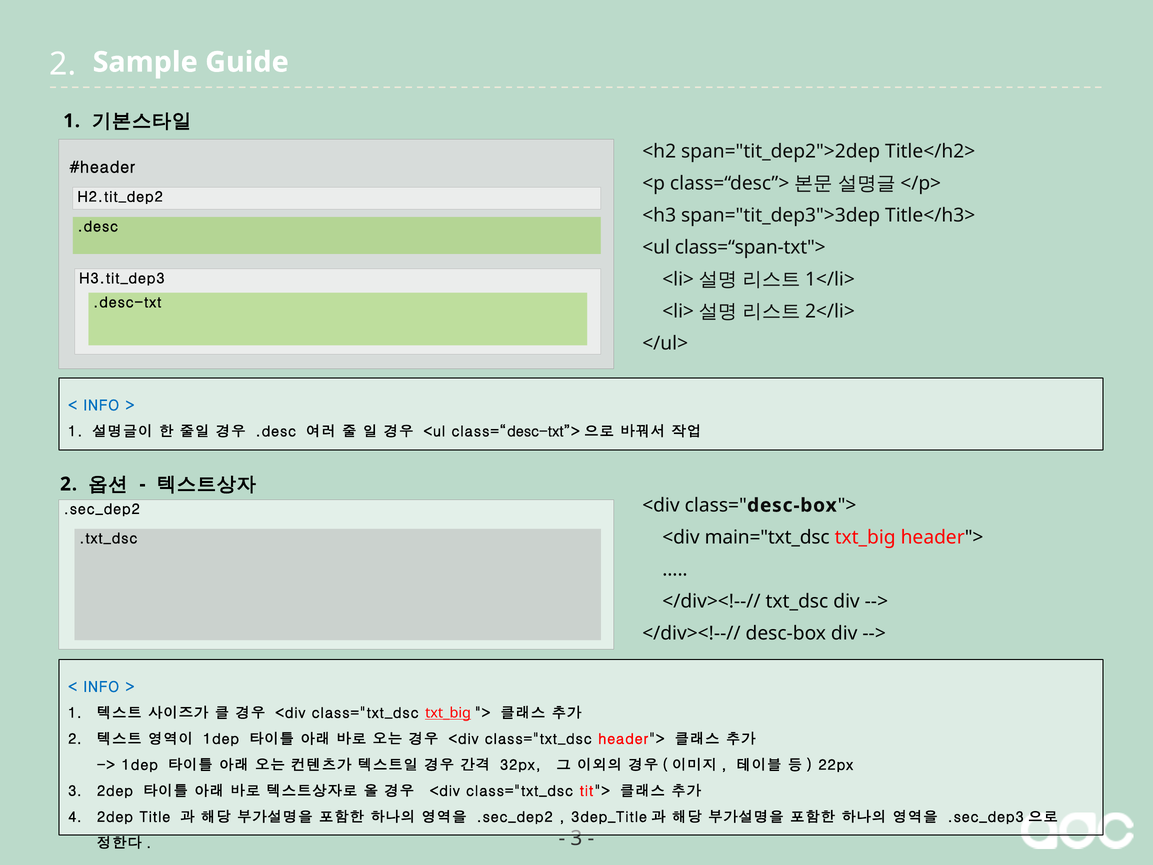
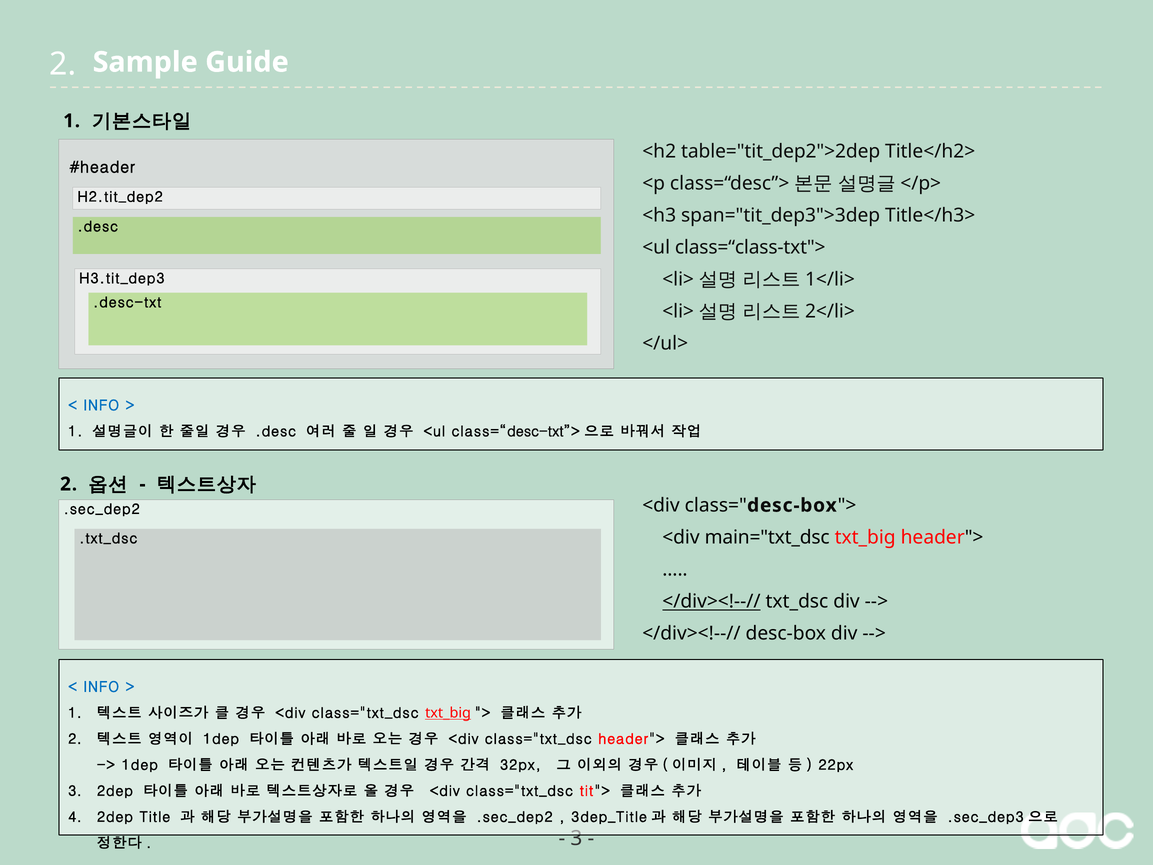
span="tit_dep2">2dep: span="tit_dep2">2dep -> table="tit_dep2">2dep
class=“span-txt">: class=“span-txt"> -> class=“class-txt">
</div><!--// at (711, 601) underline: none -> present
